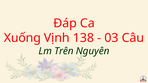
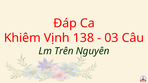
Xuống: Xuống -> Khiêm
